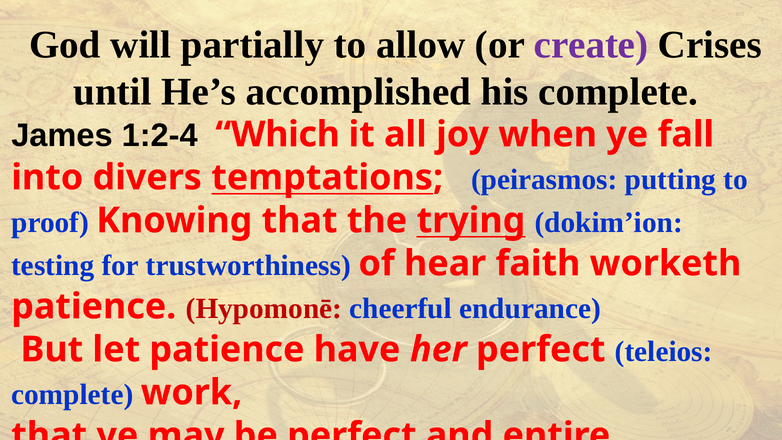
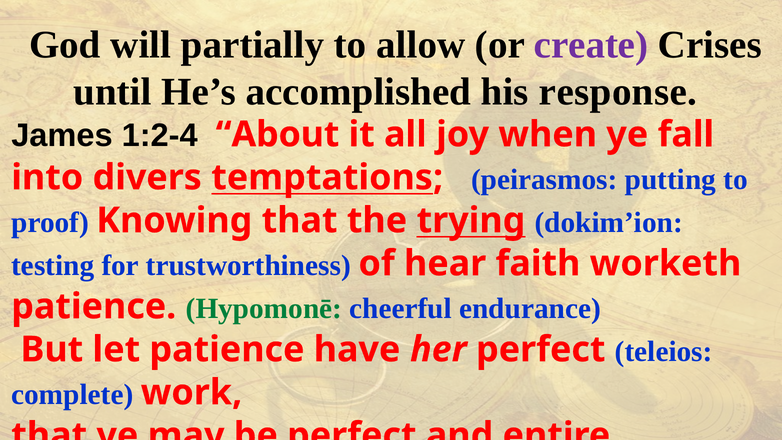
his complete: complete -> response
Which: Which -> About
Hypomonē colour: red -> green
